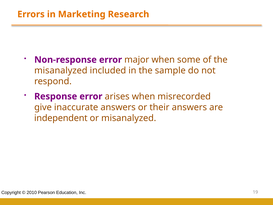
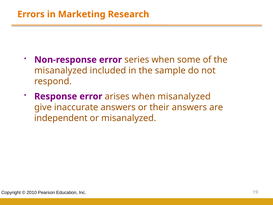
major: major -> series
when misrecorded: misrecorded -> misanalyzed
